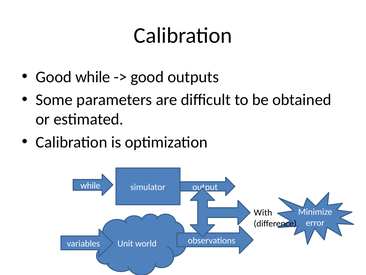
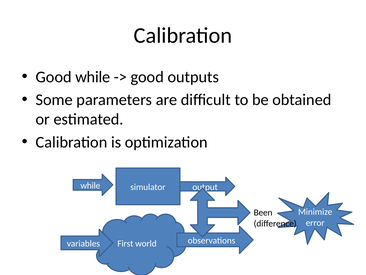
With: With -> Been
Unit: Unit -> First
